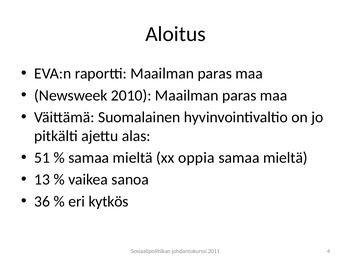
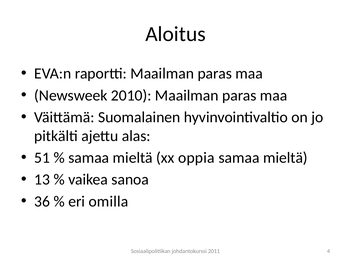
kytkös: kytkös -> omilla
